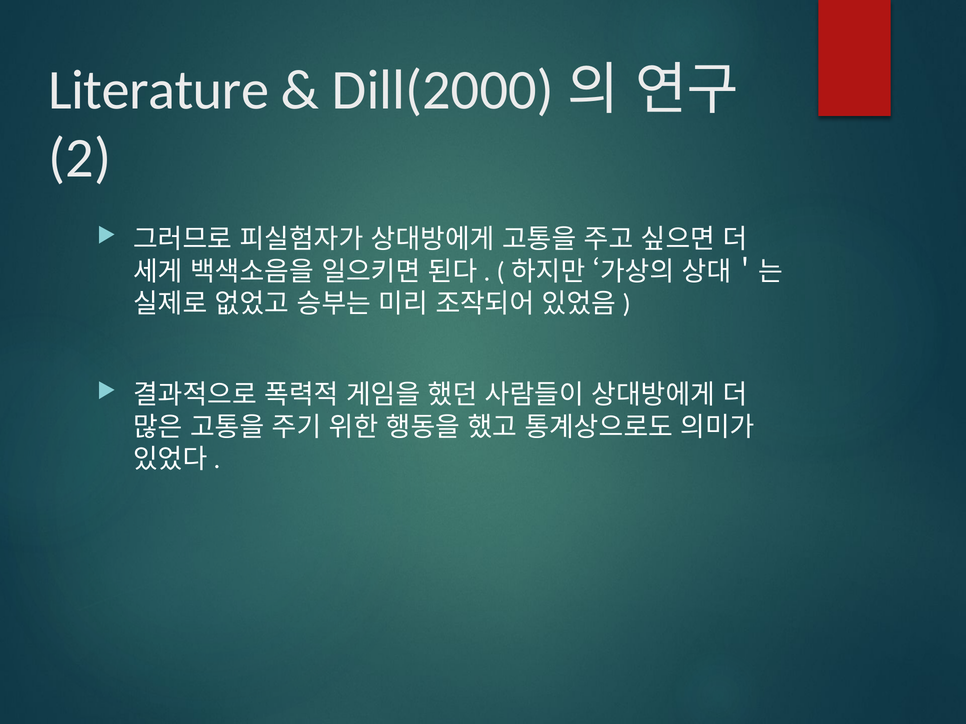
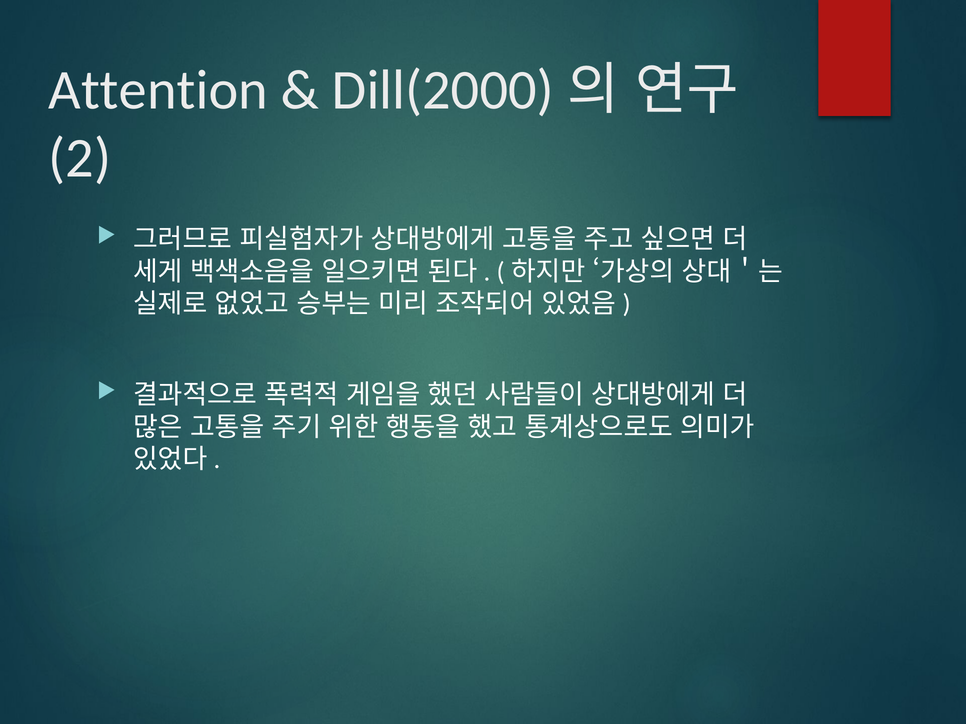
Literature: Literature -> Attention
